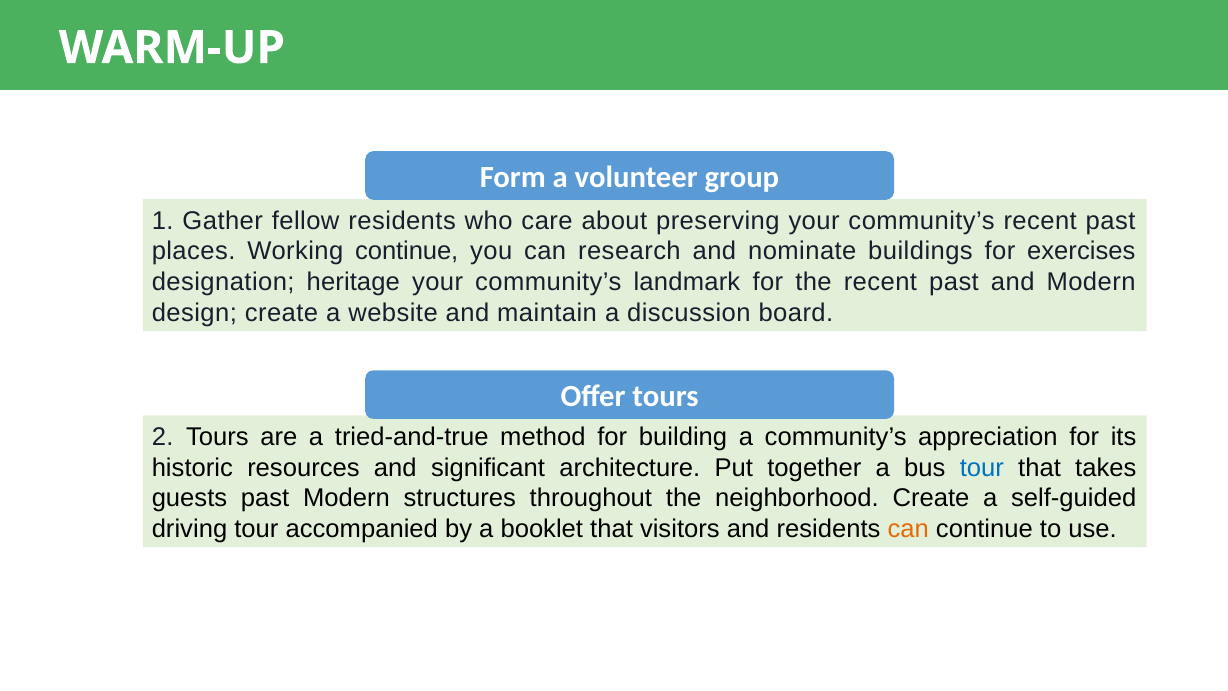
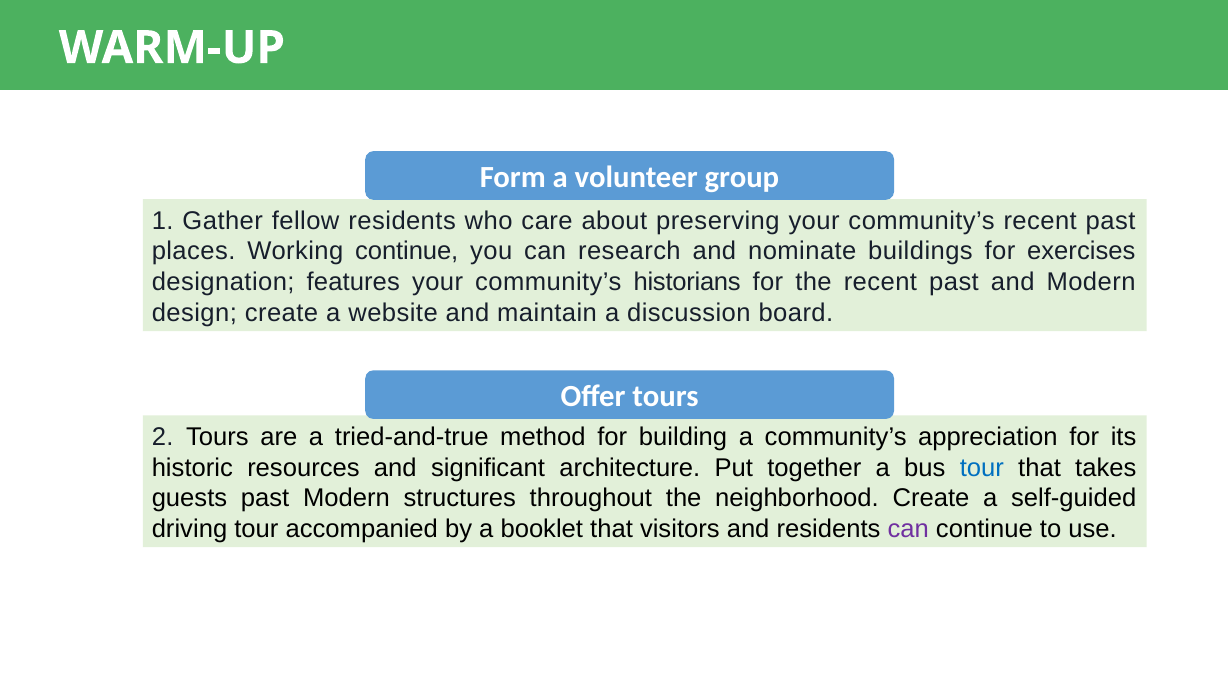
heritage: heritage -> features
landmark: landmark -> historians
can at (908, 529) colour: orange -> purple
